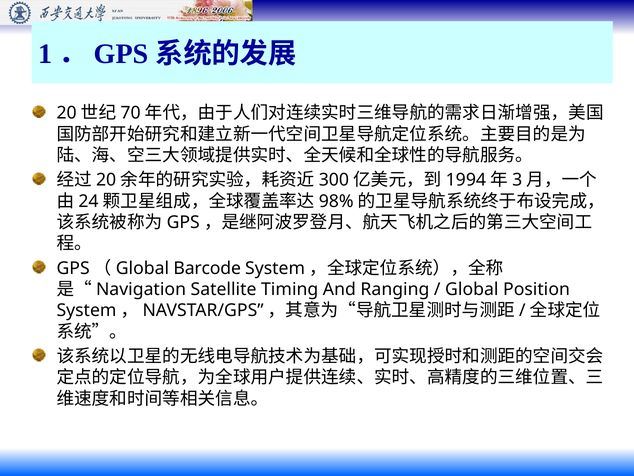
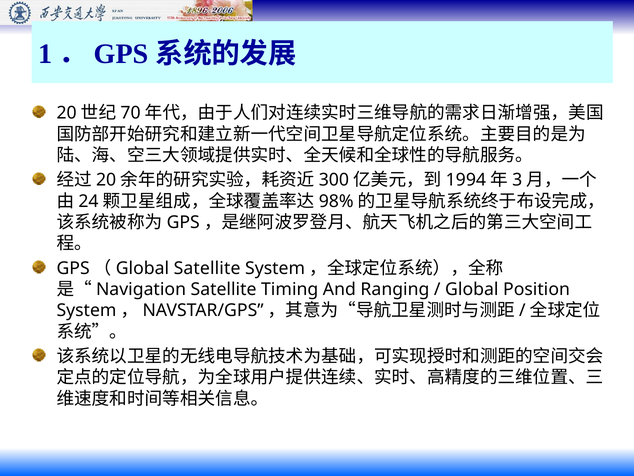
Global Barcode: Barcode -> Satellite
